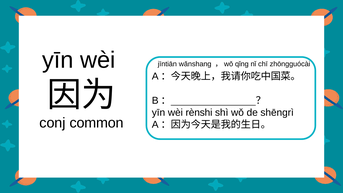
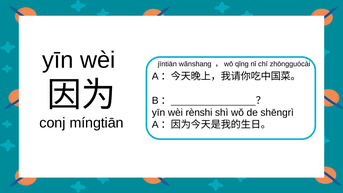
common: common -> míngtiān
